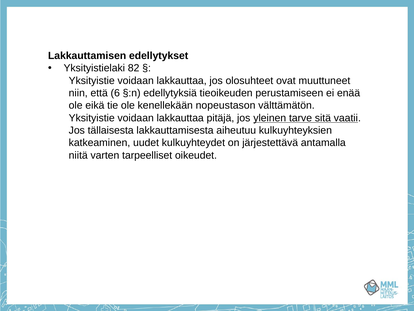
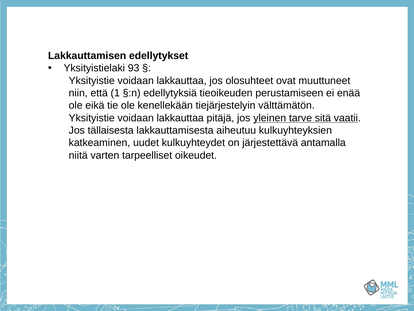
82: 82 -> 93
6: 6 -> 1
nopeustason: nopeustason -> tiejärjestelyin
